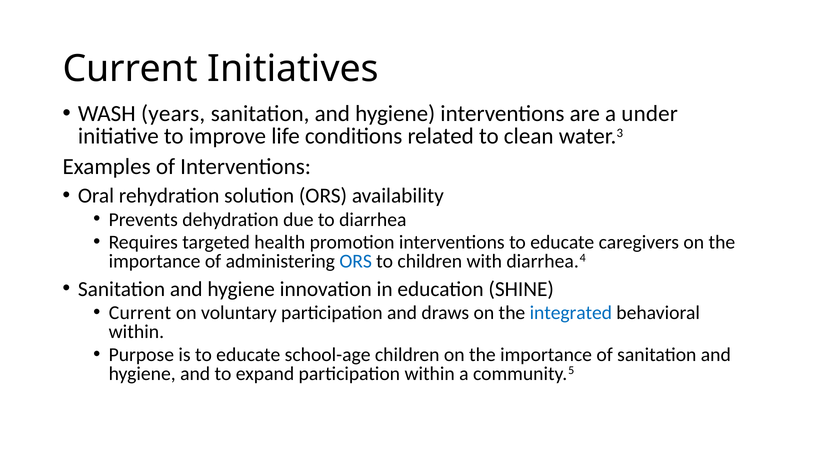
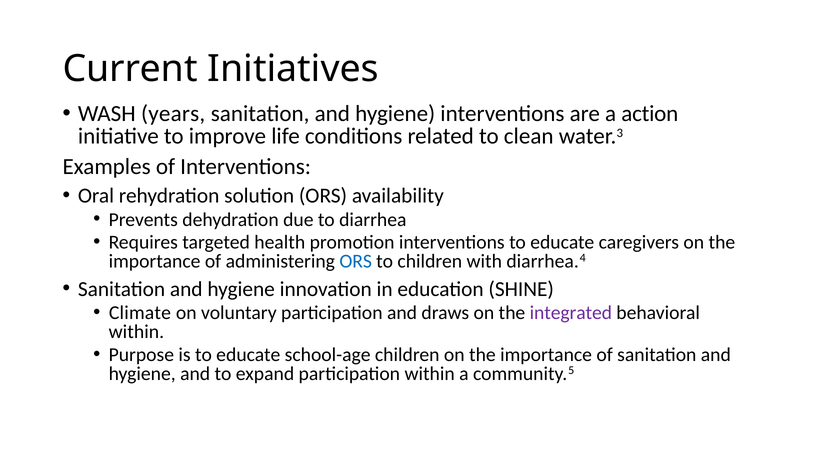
under: under -> action
Current at (140, 313): Current -> Climate
integrated colour: blue -> purple
